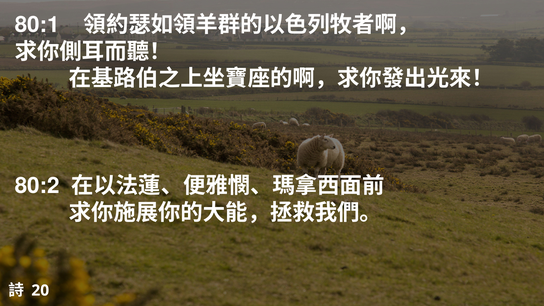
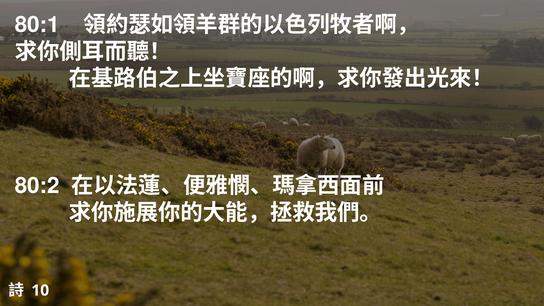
20: 20 -> 10
